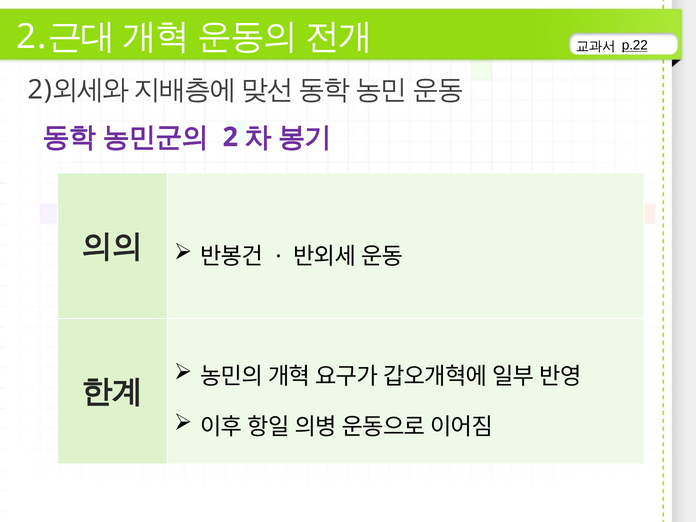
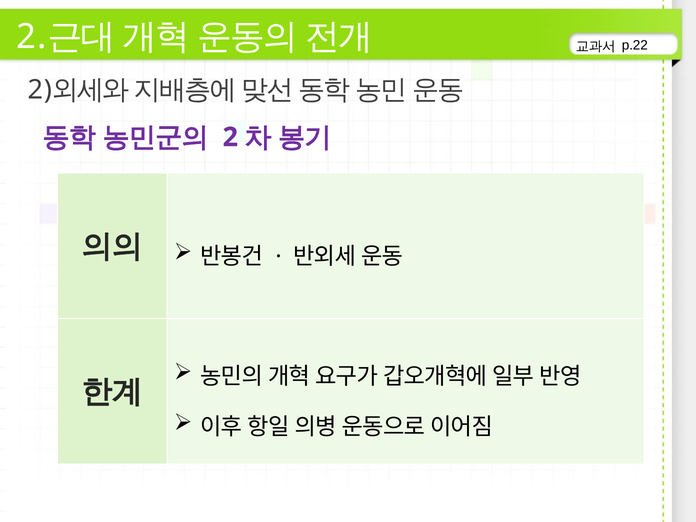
p.22 underline: present -> none
